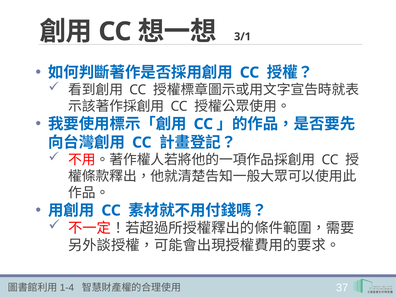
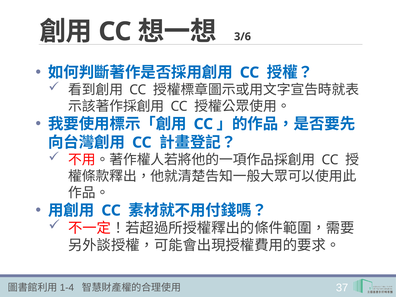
3/1: 3/1 -> 3/6
